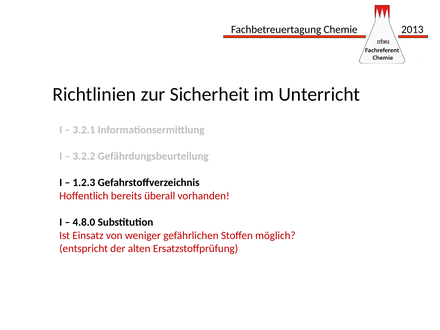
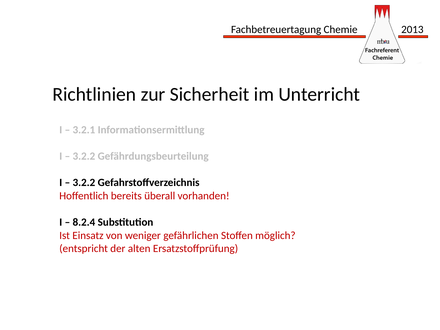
1.2.3 at (84, 183): 1.2.3 -> 3.2.2
4.8.0: 4.8.0 -> 8.2.4
